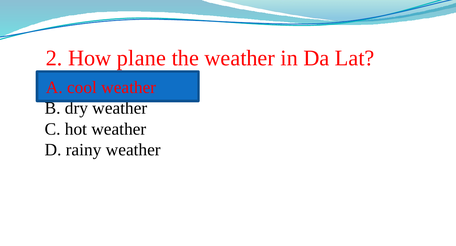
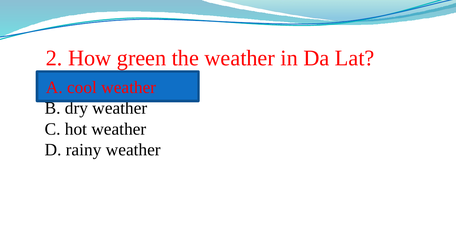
plane: plane -> green
